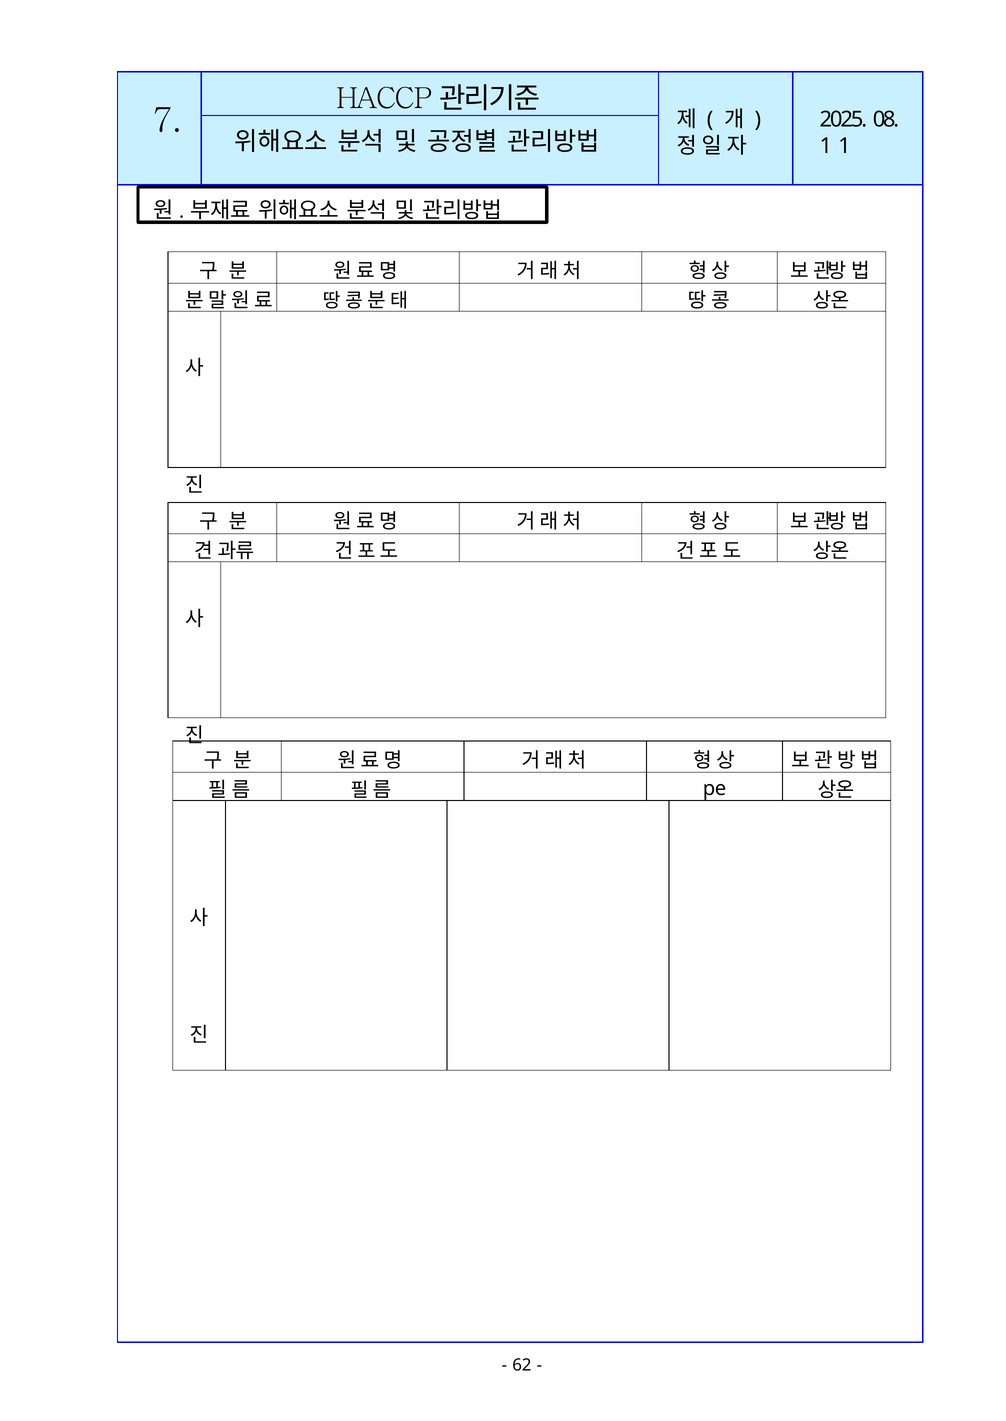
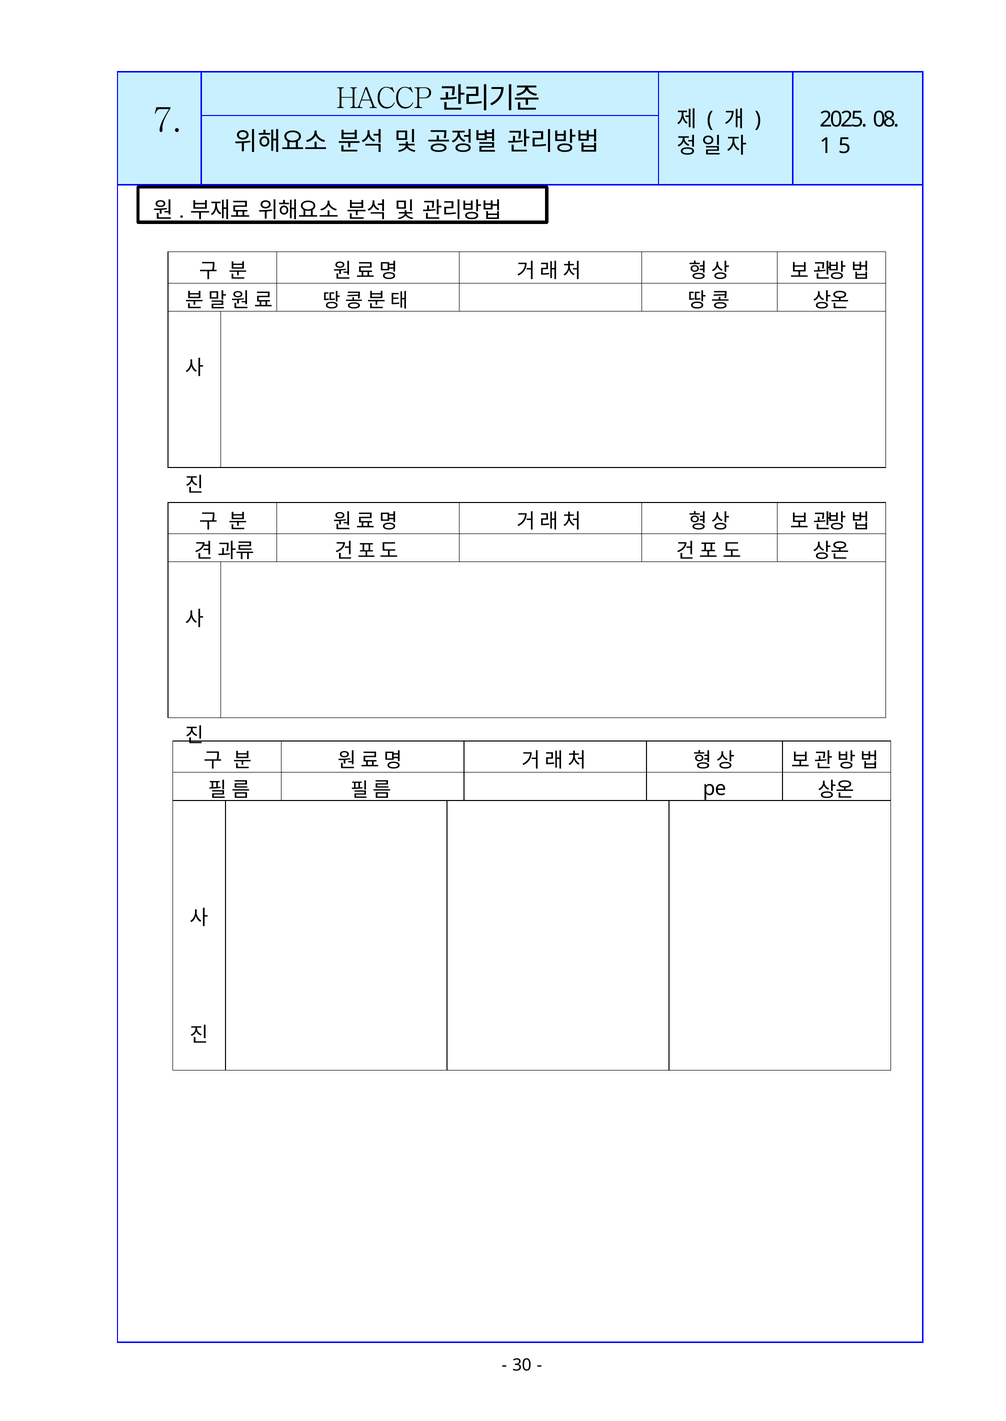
1 1: 1 -> 5
62: 62 -> 30
